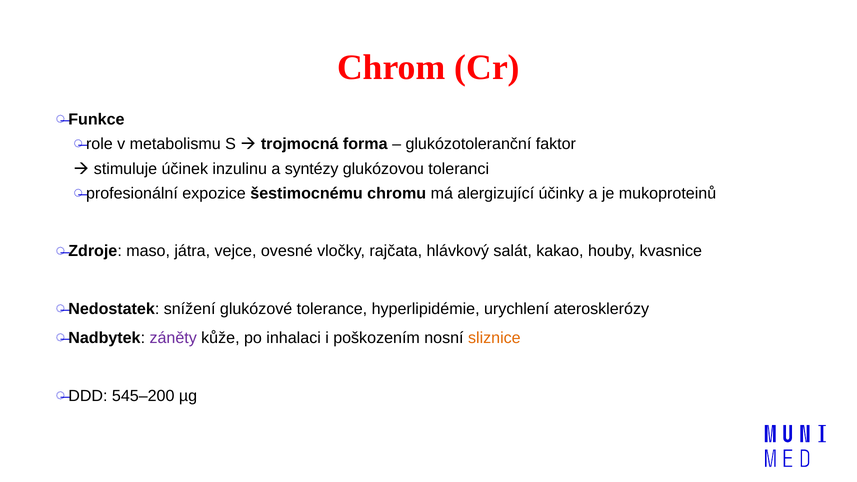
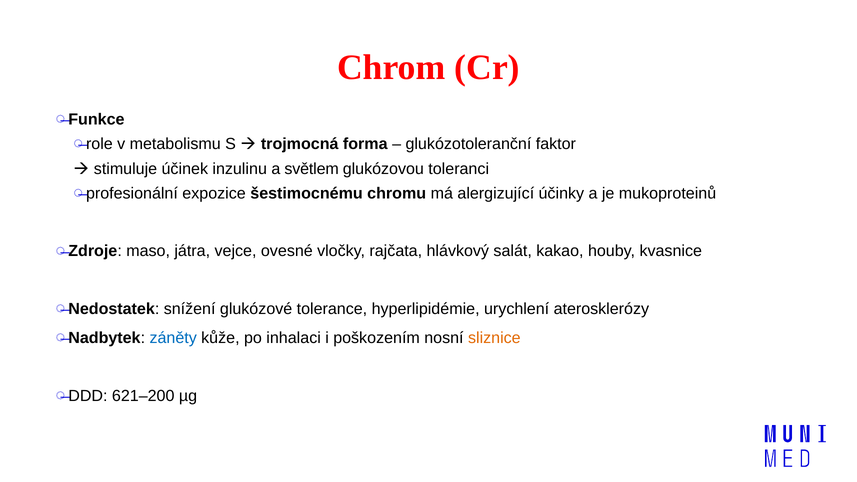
syntézy: syntézy -> světlem
záněty colour: purple -> blue
545–200: 545–200 -> 621–200
